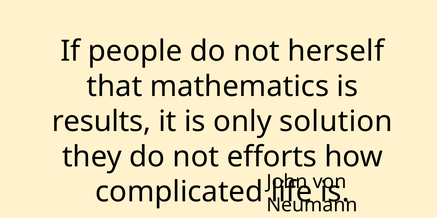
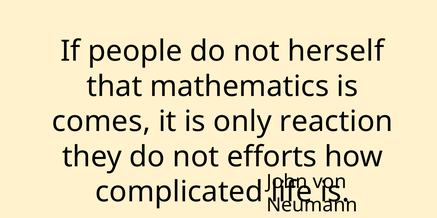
results: results -> comes
solution: solution -> reaction
